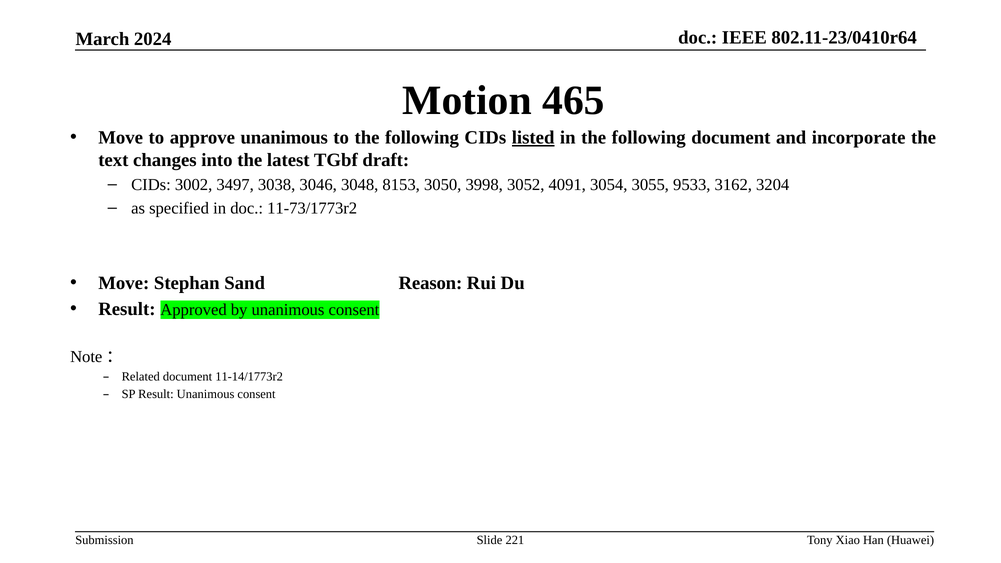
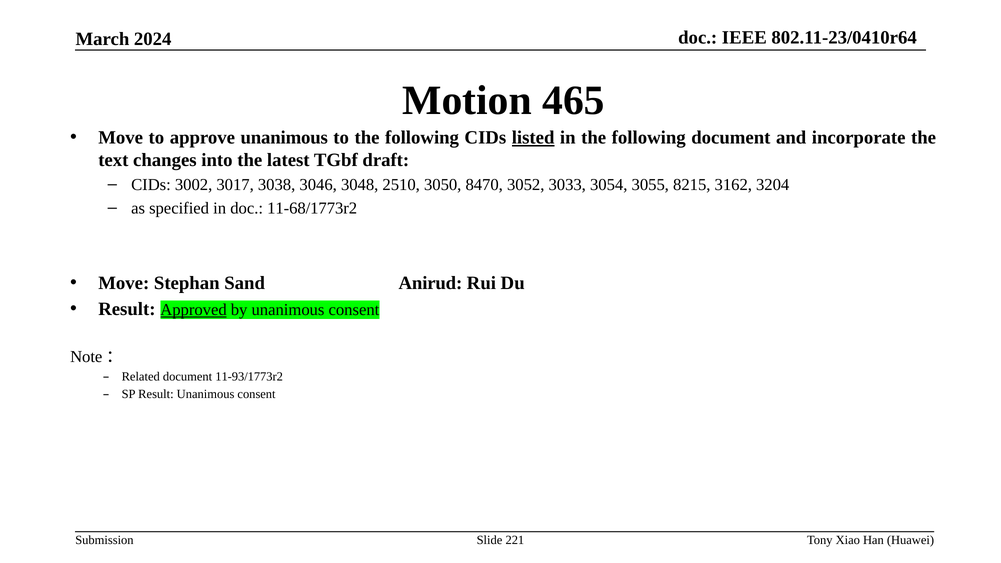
3497: 3497 -> 3017
8153: 8153 -> 2510
3998: 3998 -> 8470
4091: 4091 -> 3033
9533: 9533 -> 8215
11-73/1773r2: 11-73/1773r2 -> 11-68/1773r2
Reason: Reason -> Anirud
Approved underline: none -> present
11-14/1773r2: 11-14/1773r2 -> 11-93/1773r2
